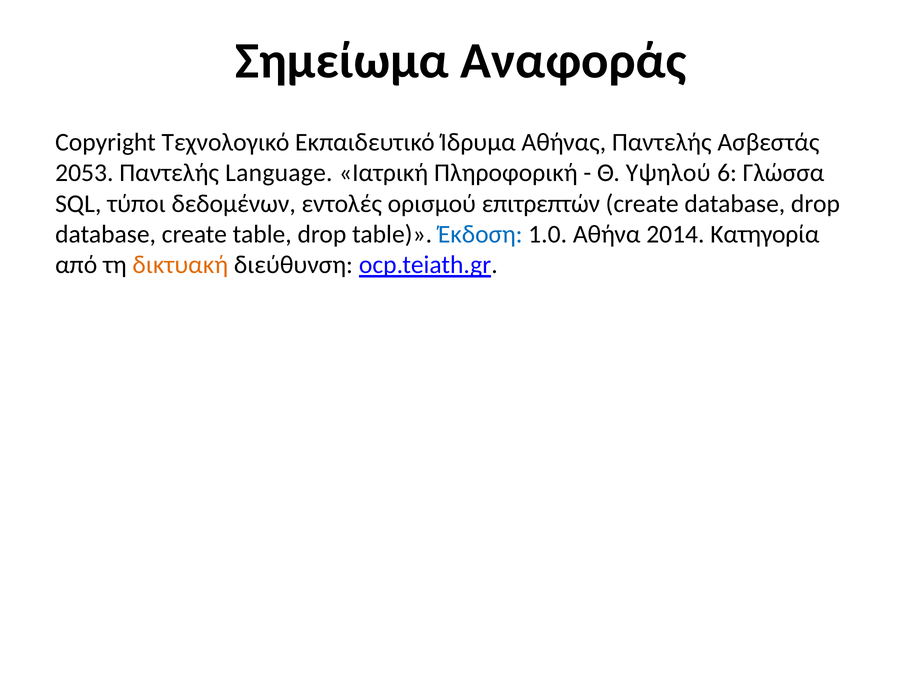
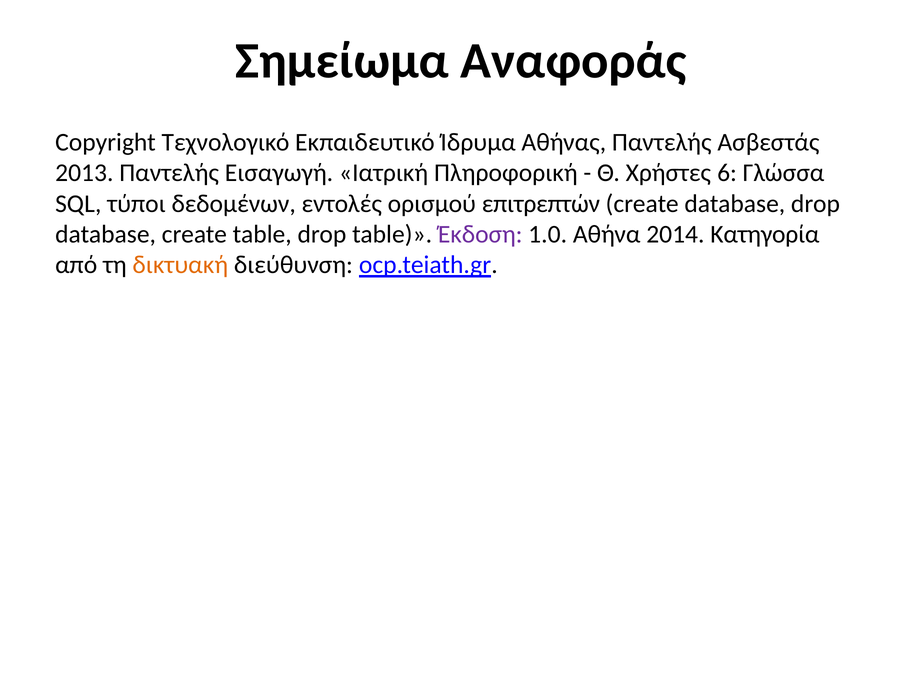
2053: 2053 -> 2013
Language: Language -> Εισαγωγή
Υψηλού: Υψηλού -> Χρήστες
Έκδοση colour: blue -> purple
